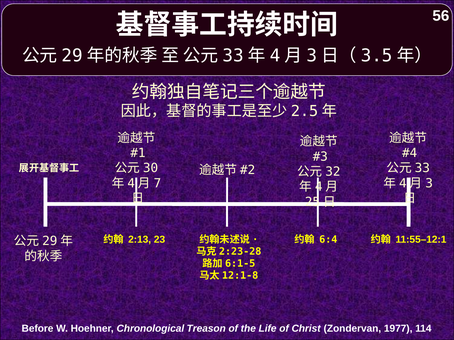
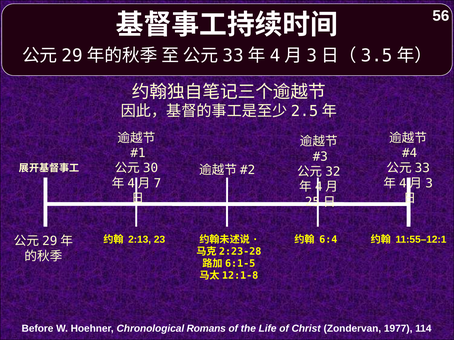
Treason: Treason -> Romans
